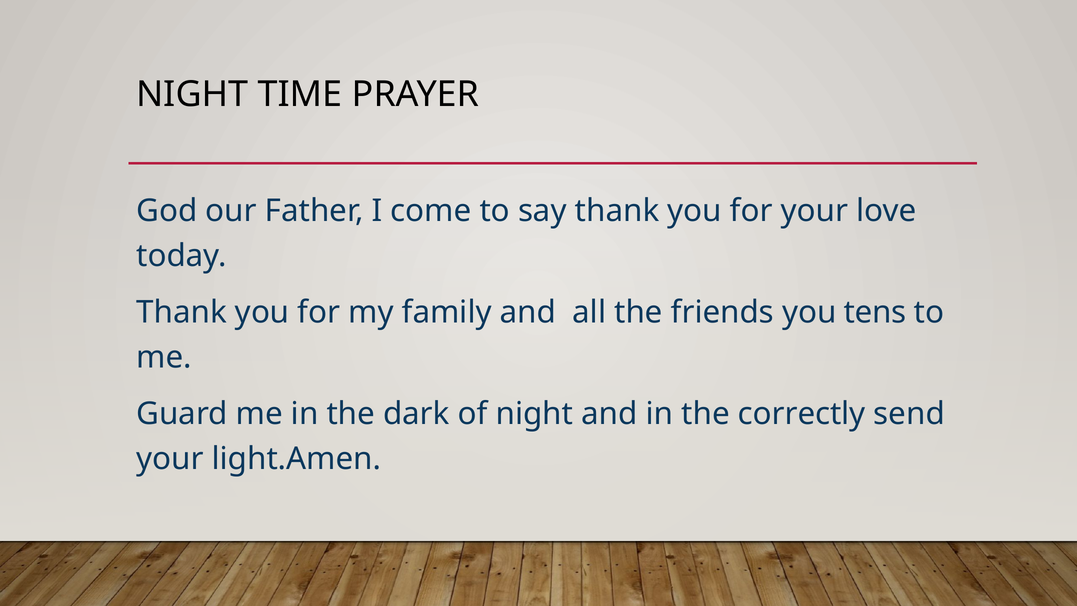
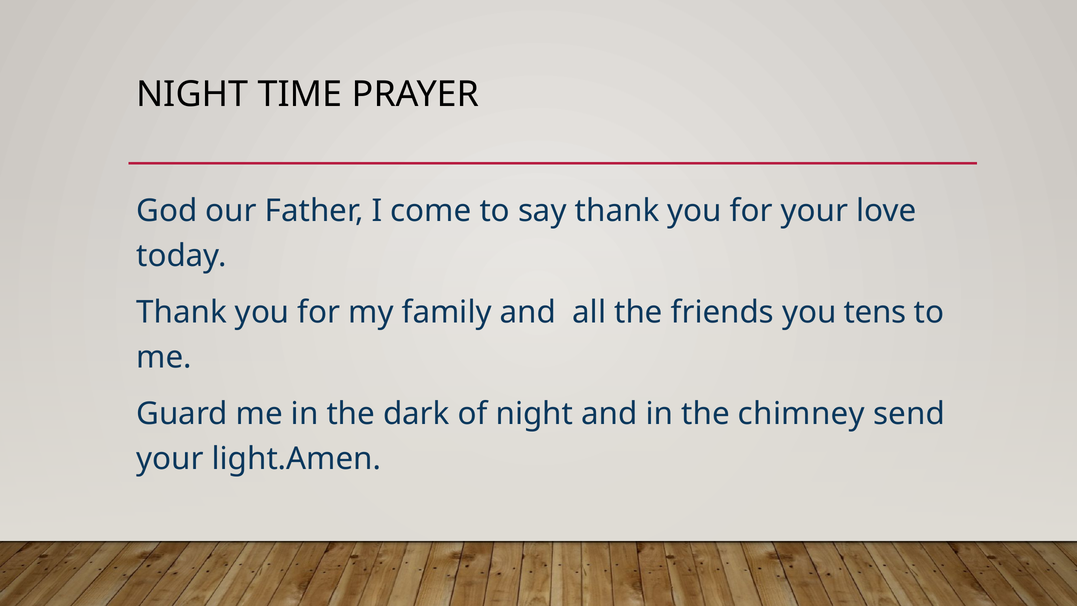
correctly: correctly -> chimney
